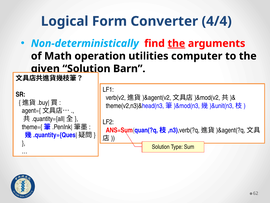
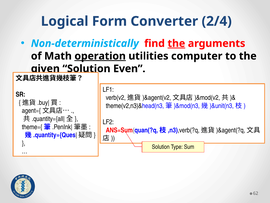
4/4: 4/4 -> 2/4
operation underline: none -> present
Barn: Barn -> Even
